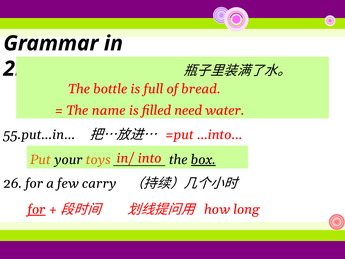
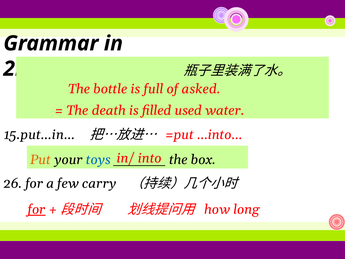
bread: bread -> asked
name: name -> death
need: need -> used
55.put…in…: 55.put…in… -> 15.put…in…
toys colour: orange -> blue
box underline: present -> none
